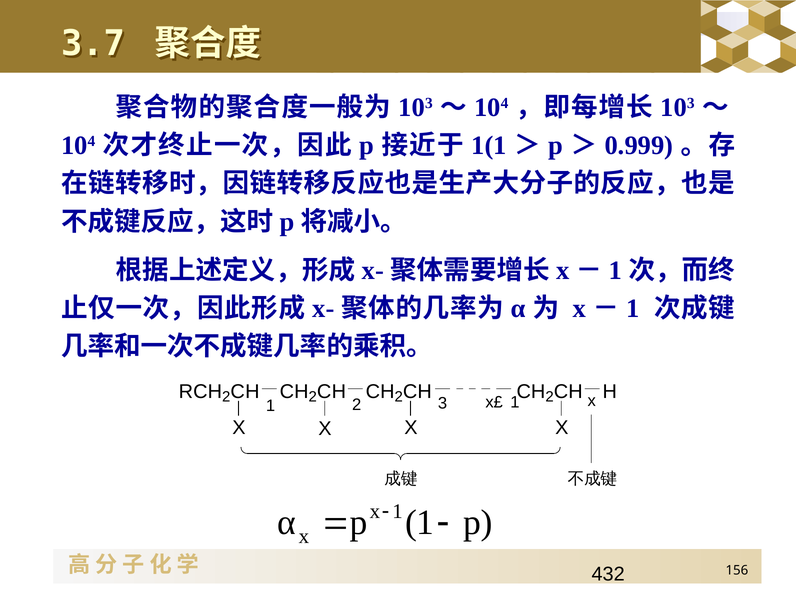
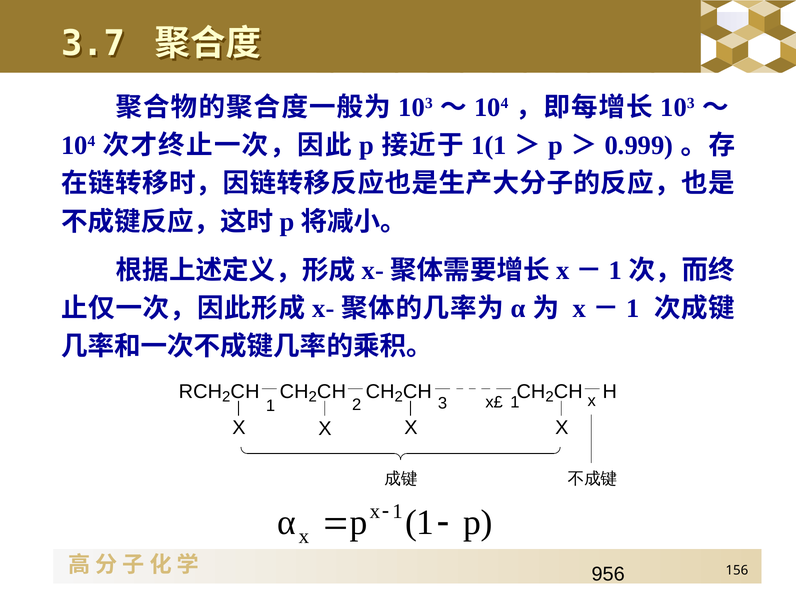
432: 432 -> 956
